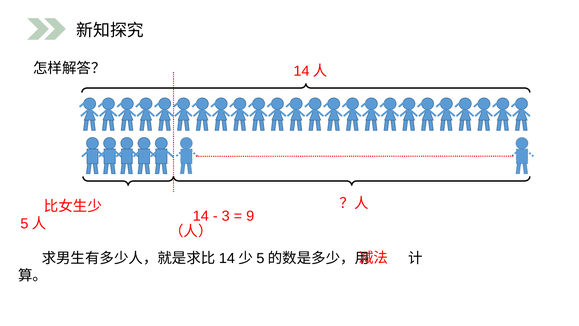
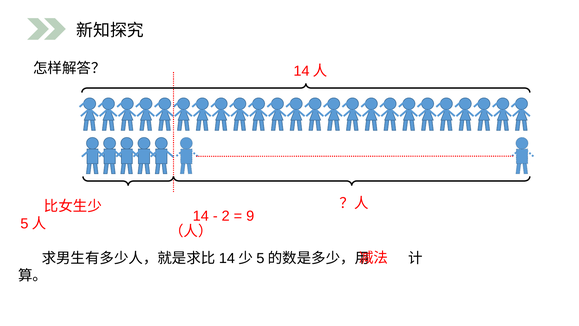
3: 3 -> 2
